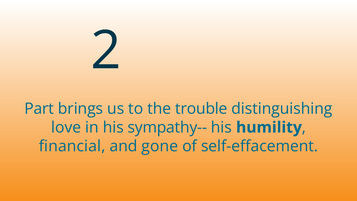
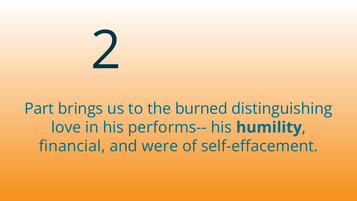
trouble: trouble -> burned
sympathy--: sympathy-- -> performs--
gone: gone -> were
